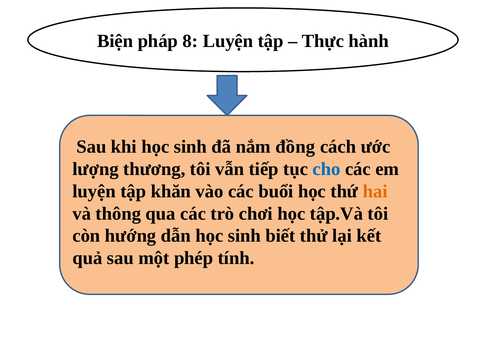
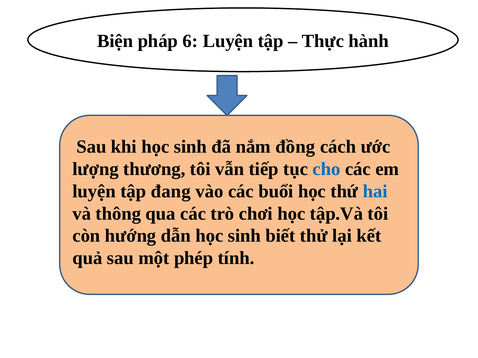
8: 8 -> 6
khăn: khăn -> đang
hai colour: orange -> blue
